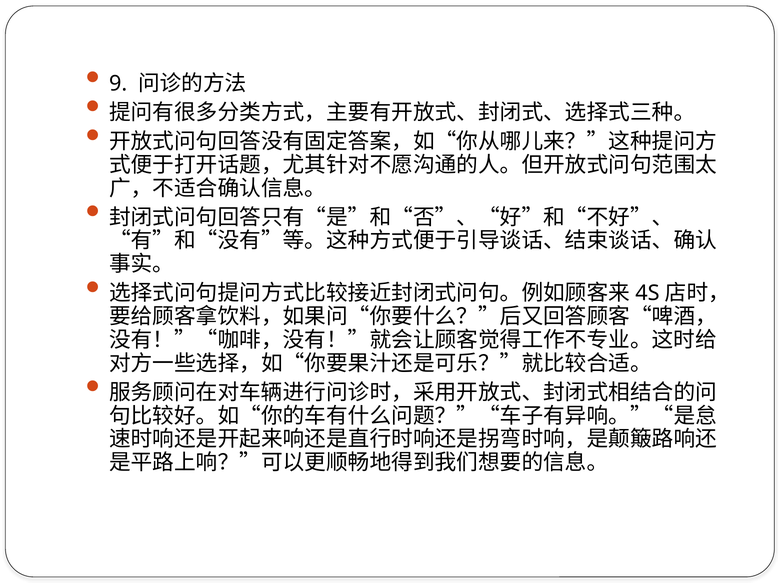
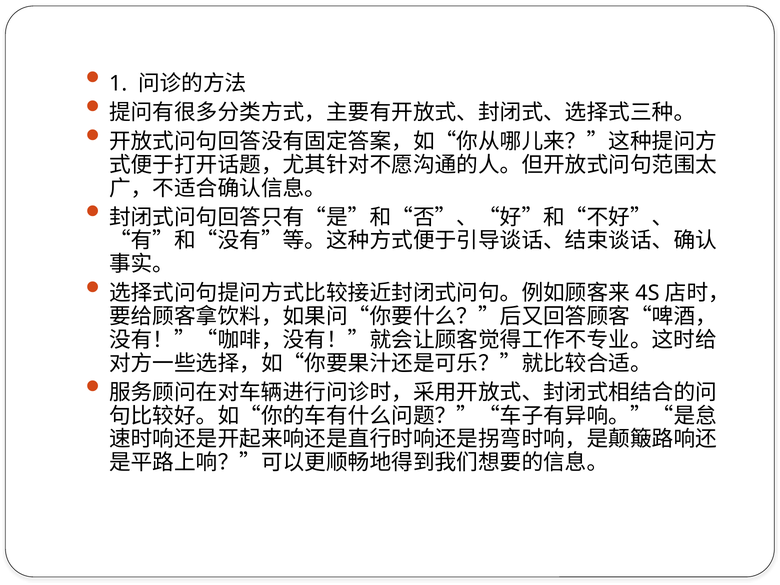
9: 9 -> 1
